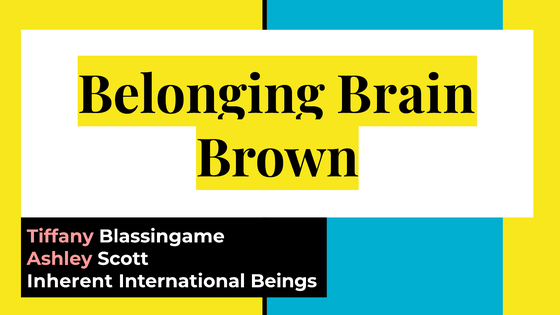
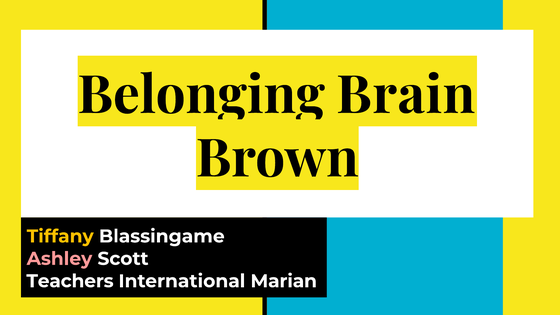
Tiffany colour: pink -> yellow
Inherent: Inherent -> Teachers
Beings: Beings -> Marian
